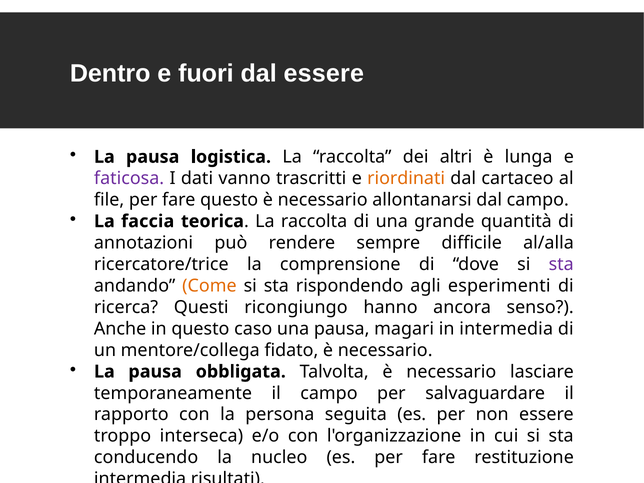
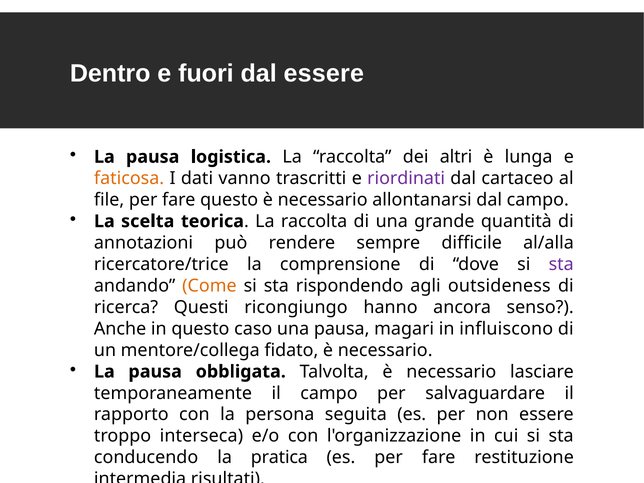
faticosa colour: purple -> orange
riordinati colour: orange -> purple
faccia: faccia -> scelta
esperimenti: esperimenti -> outsideness
in intermedia: intermedia -> influiscono
nucleo: nucleo -> pratica
